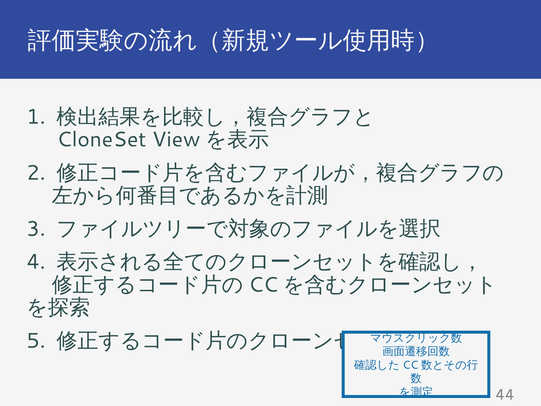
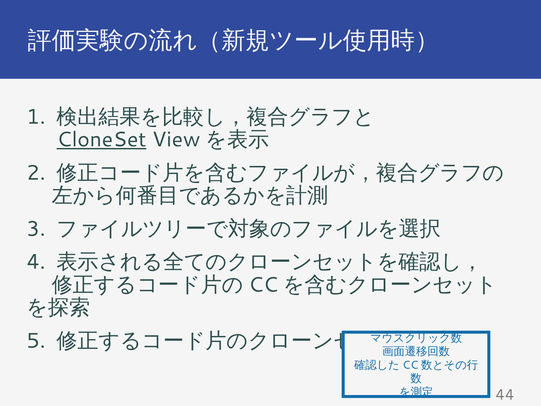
CloneSet underline: none -> present
